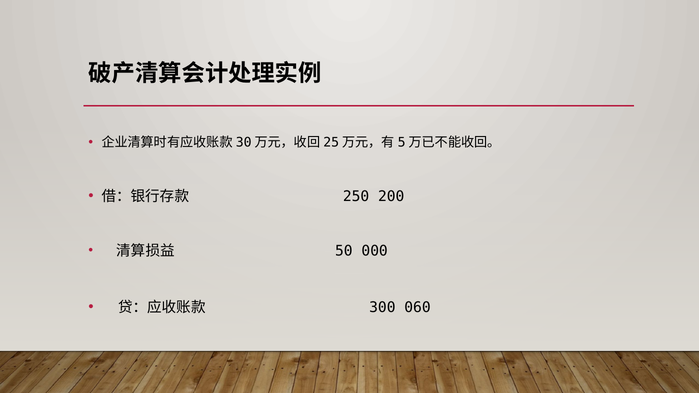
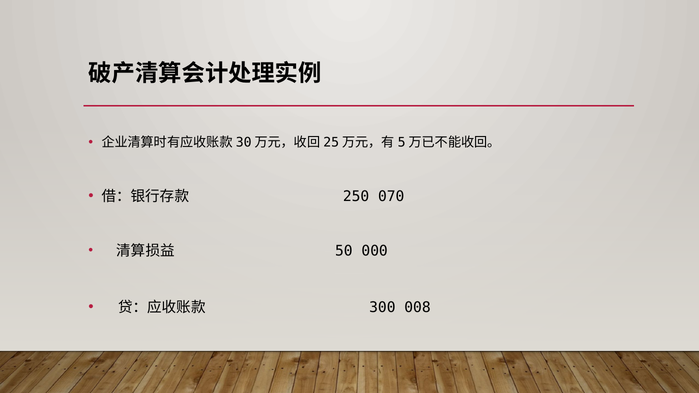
200: 200 -> 070
060: 060 -> 008
